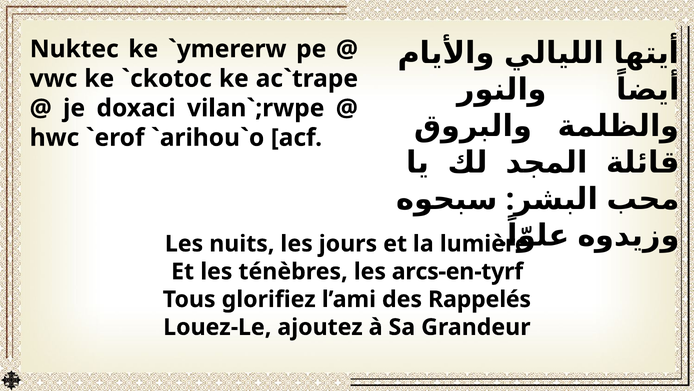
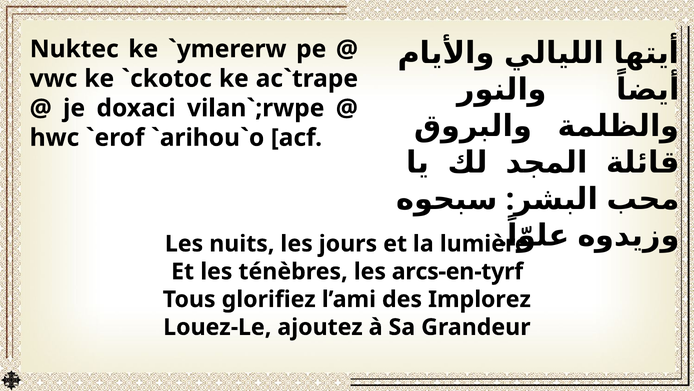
Rappelés: Rappelés -> Implorez
